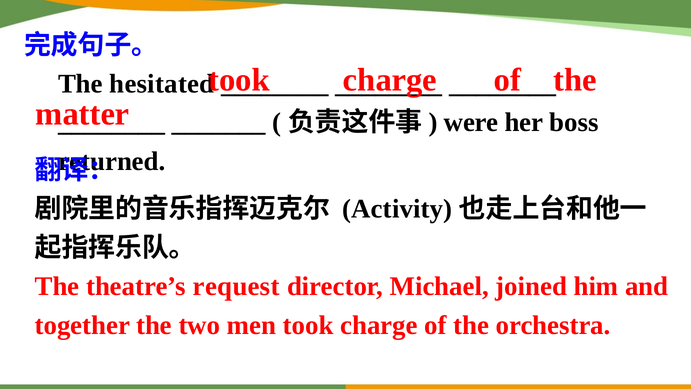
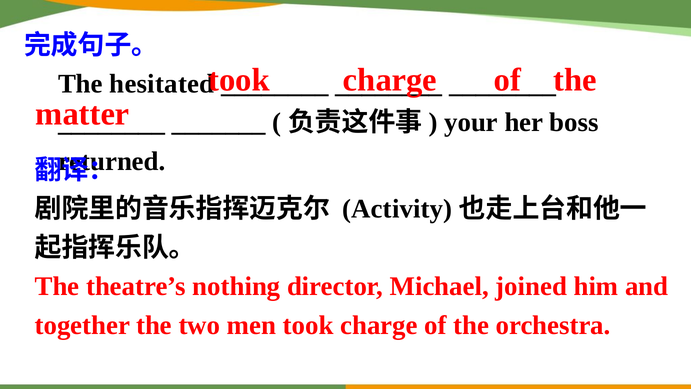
were: were -> your
request: request -> nothing
